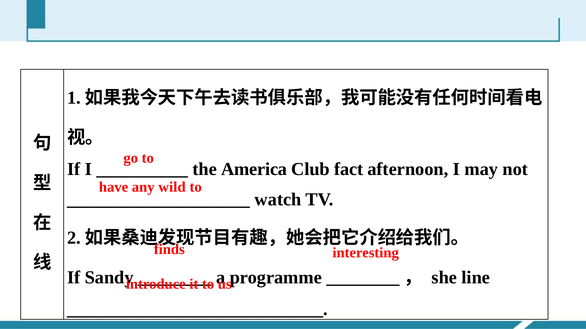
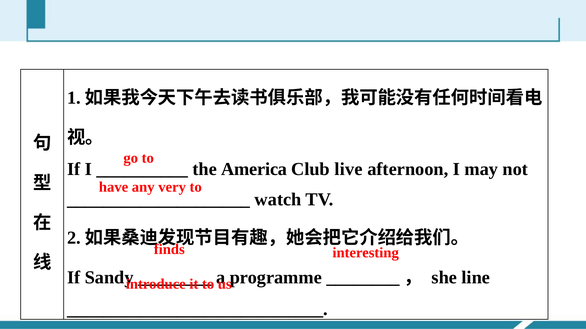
fact: fact -> live
wild: wild -> very
